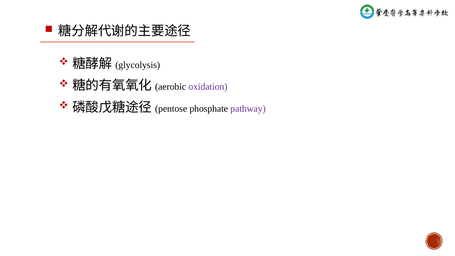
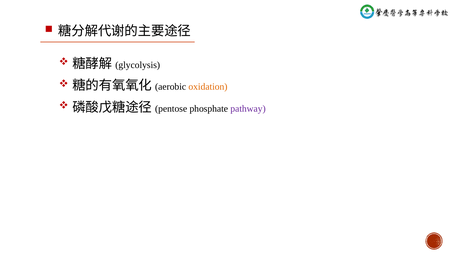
oxidation colour: purple -> orange
